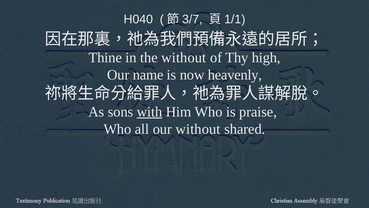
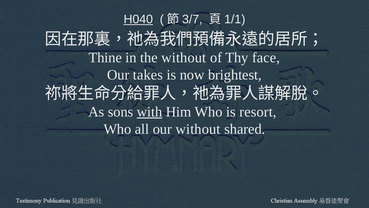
H040 underline: none -> present
high: high -> face
name: name -> takes
heavenly: heavenly -> brightest
praise: praise -> resort
